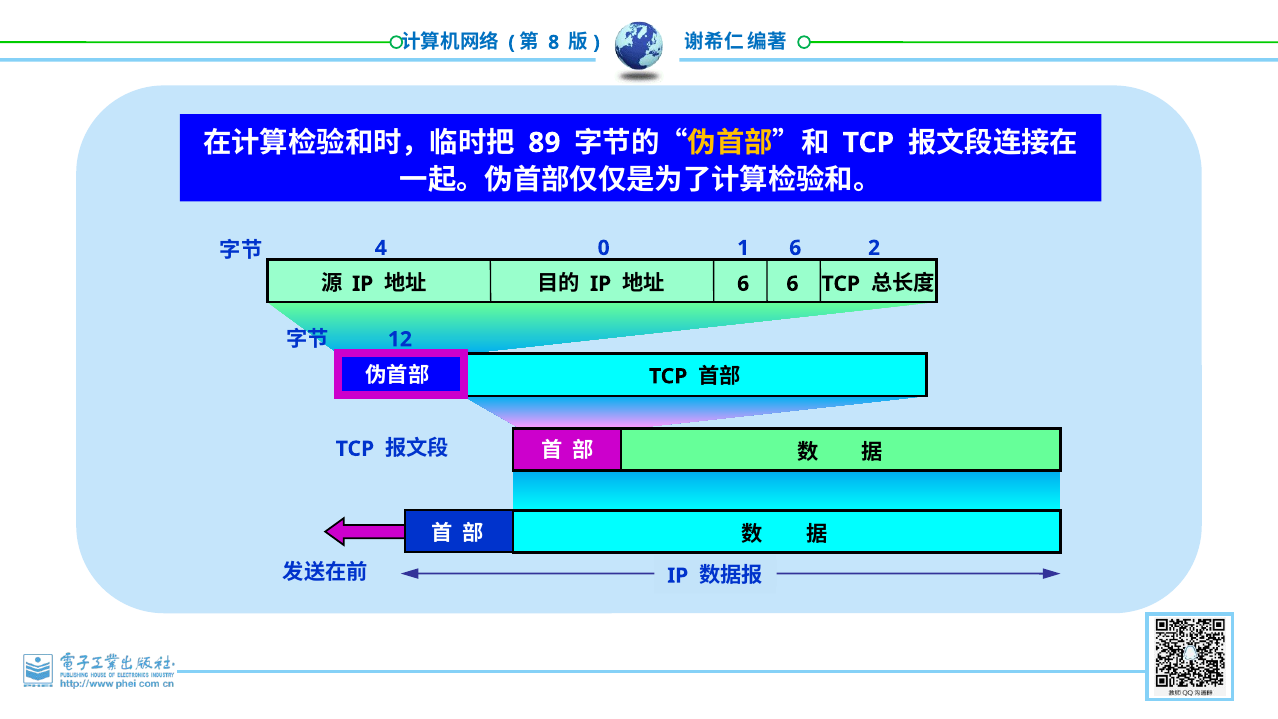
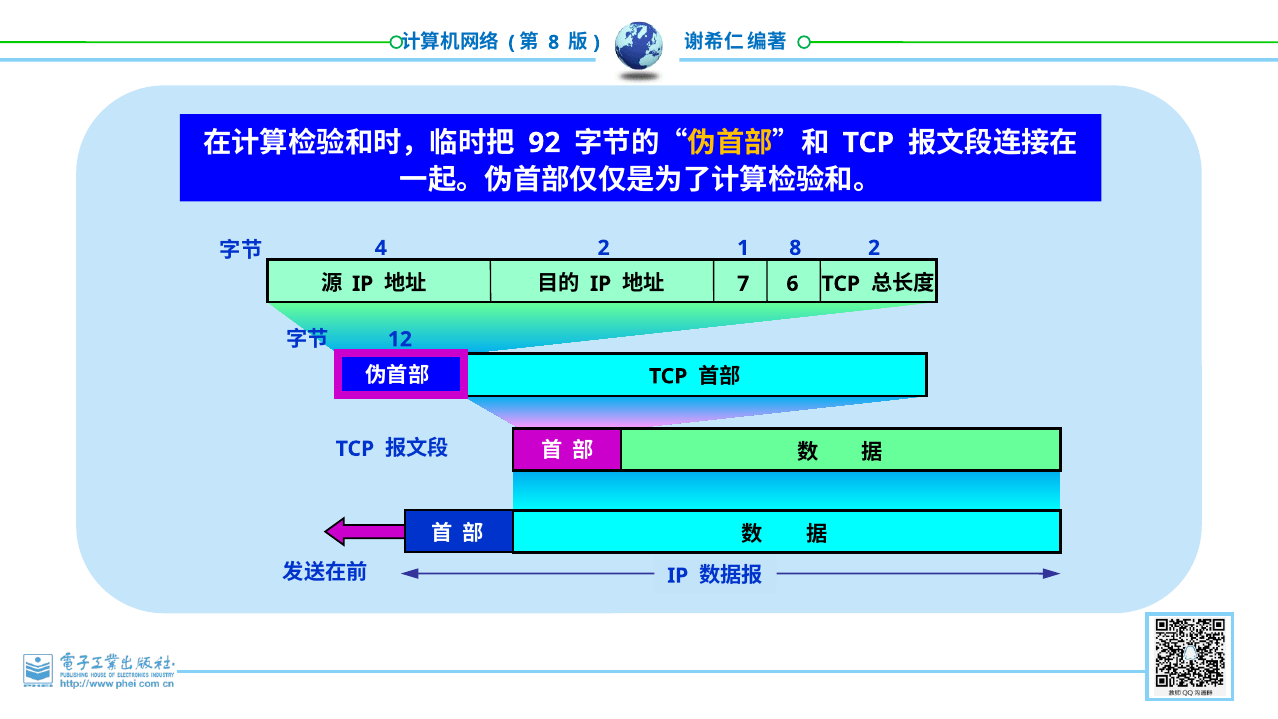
89: 89 -> 92
4 0: 0 -> 2
1 6: 6 -> 8
6 at (743, 284): 6 -> 7
